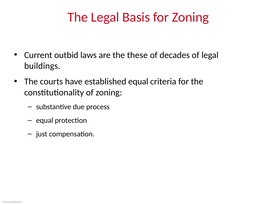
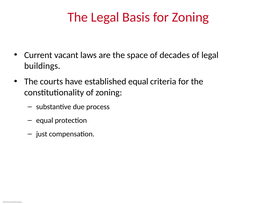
outbid: outbid -> vacant
these: these -> space
